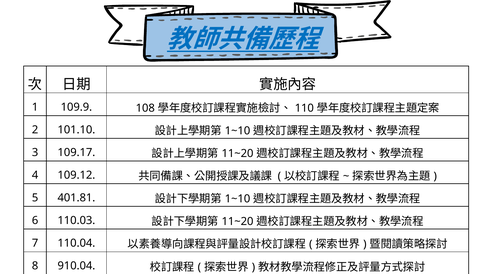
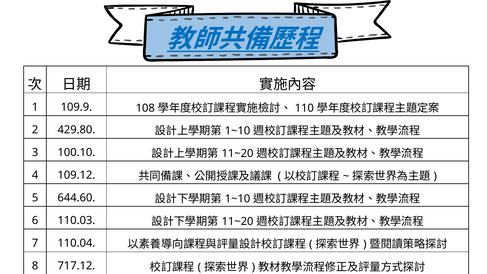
101.10: 101.10 -> 429.80
109.17: 109.17 -> 100.10
401.81: 401.81 -> 644.60
910.04: 910.04 -> 717.12
